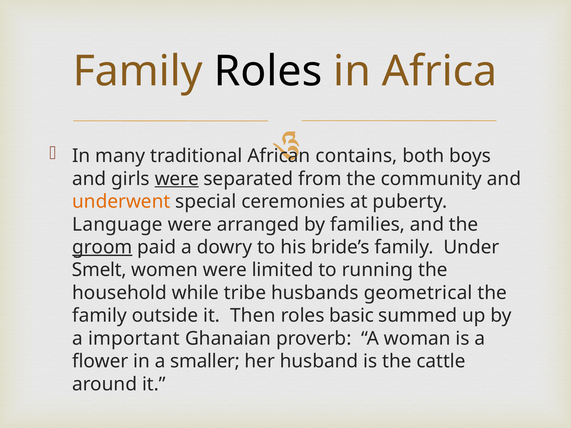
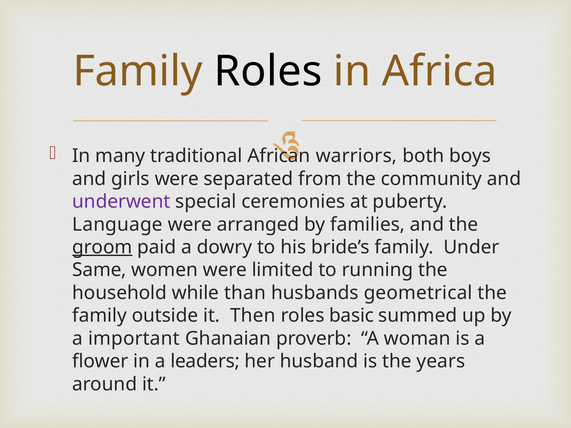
contains: contains -> warriors
were at (177, 179) underline: present -> none
underwent colour: orange -> purple
Smelt: Smelt -> Same
tribe: tribe -> than
smaller: smaller -> leaders
cattle: cattle -> years
